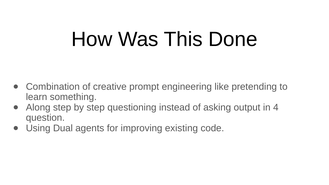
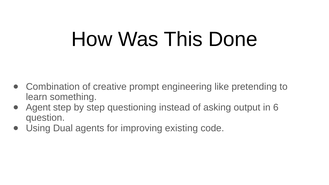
Along: Along -> Agent
4: 4 -> 6
